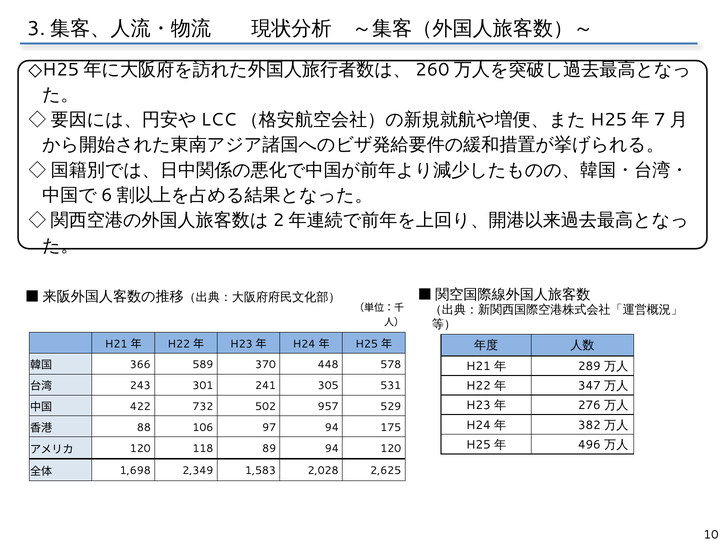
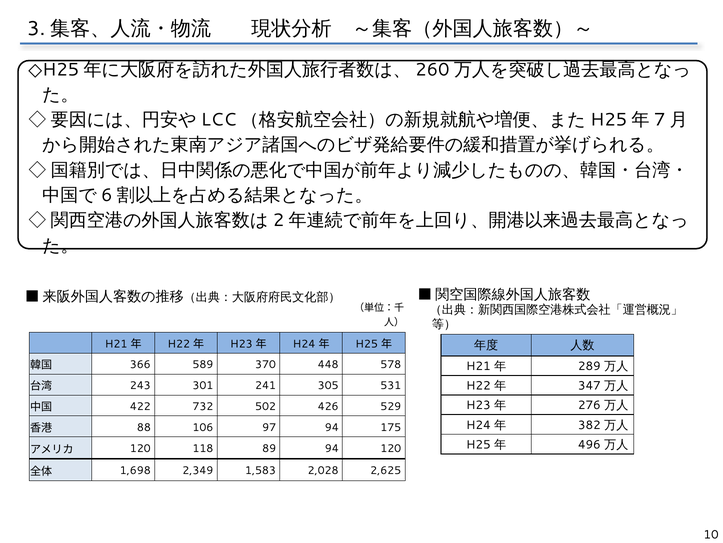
957: 957 -> 426
